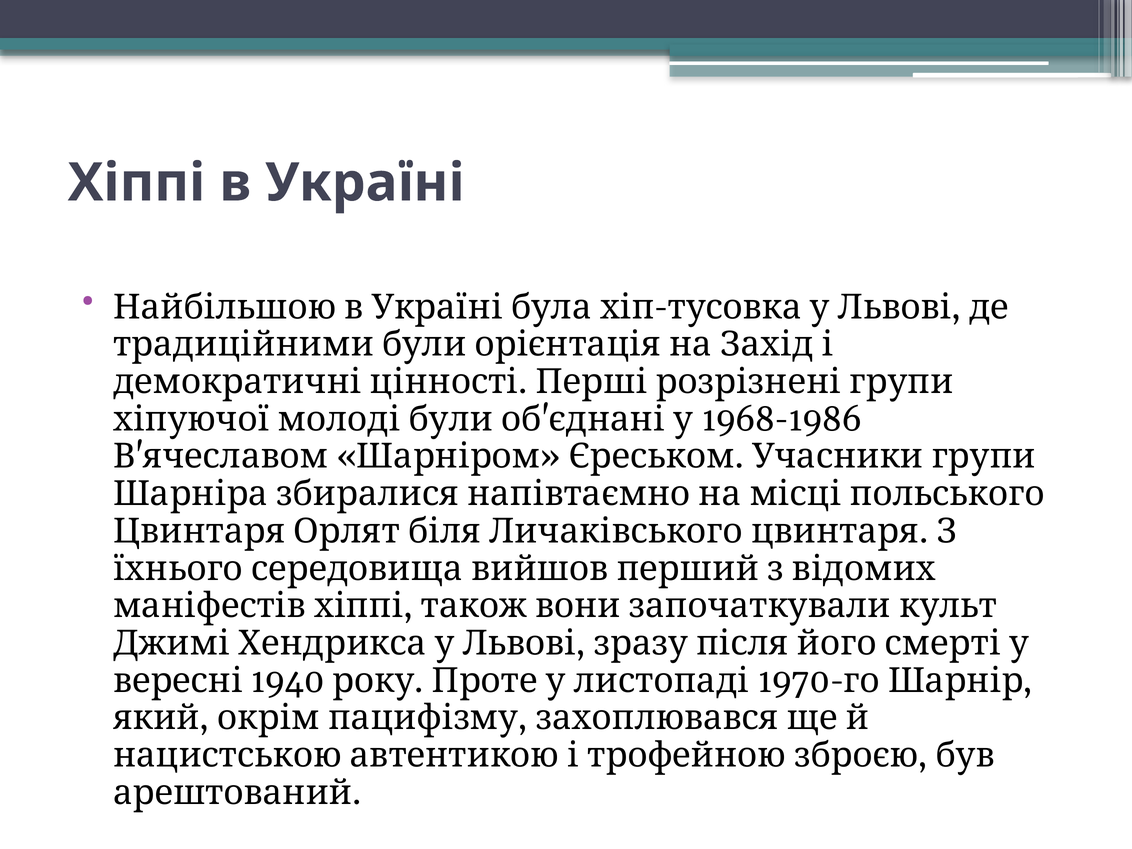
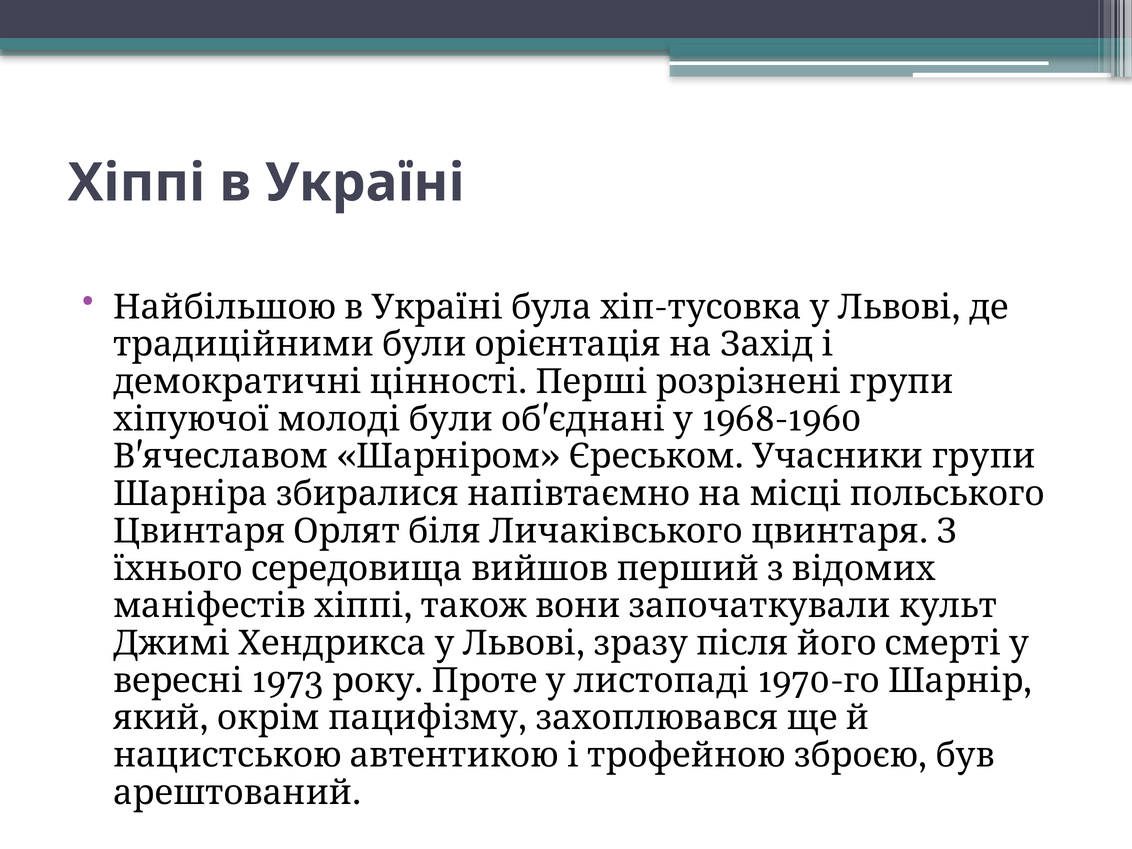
1968-1986: 1968-1986 -> 1968-1960
1940: 1940 -> 1973
